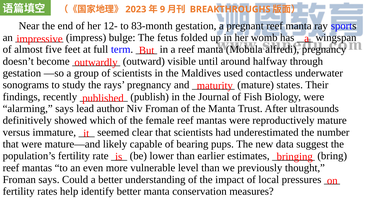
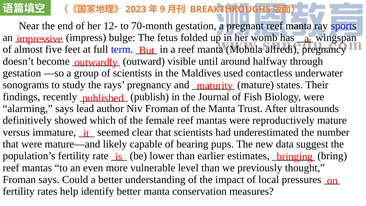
83-month: 83-month -> 70-month
